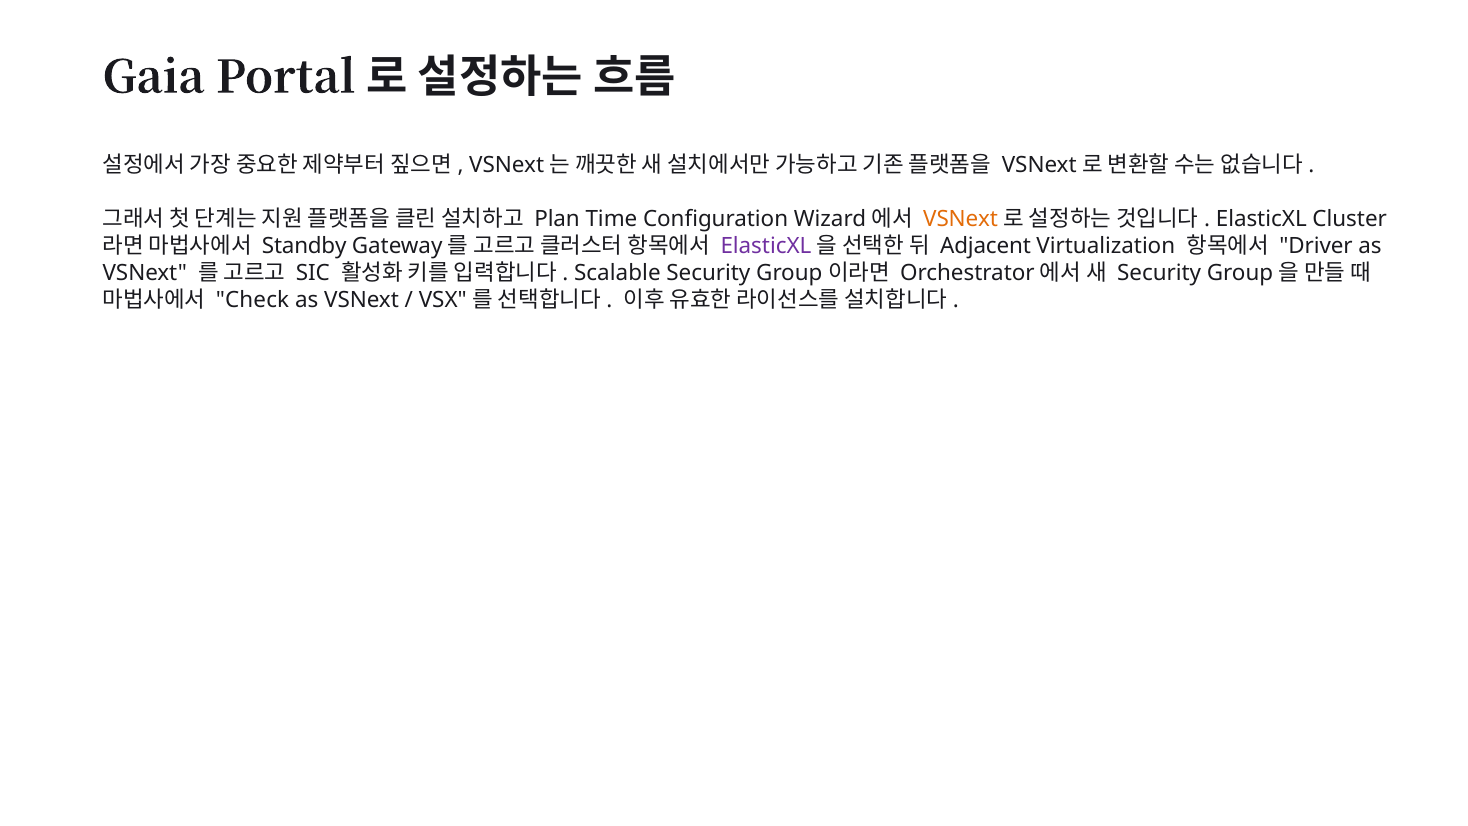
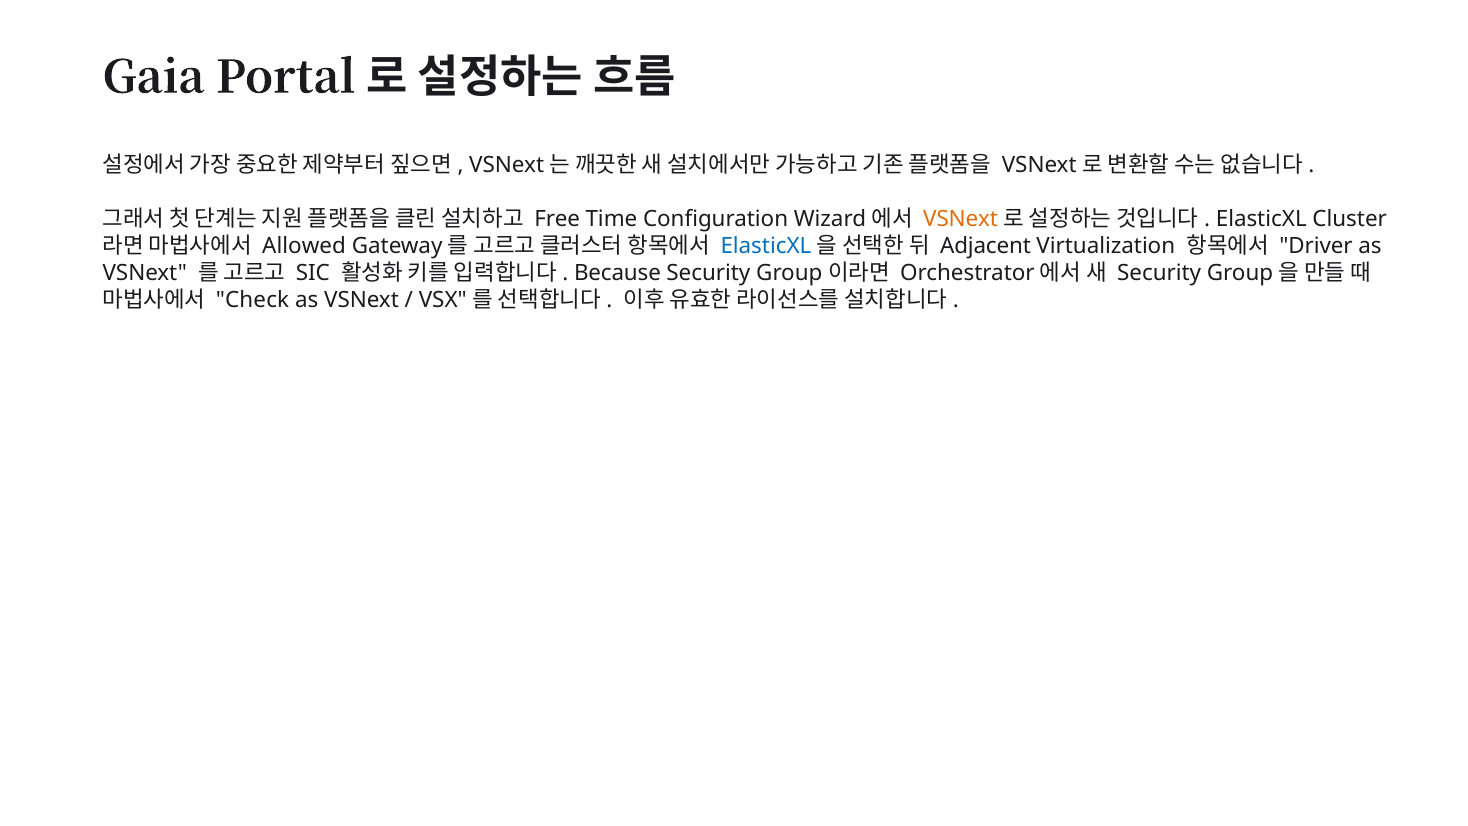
Plan: Plan -> Free
Standby: Standby -> Allowed
ElasticXL at (766, 246) colour: purple -> blue
Scalable: Scalable -> Because
